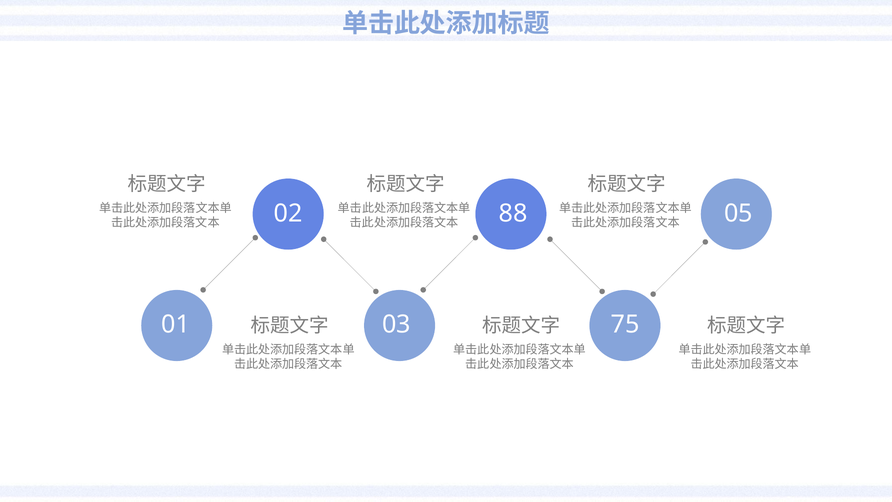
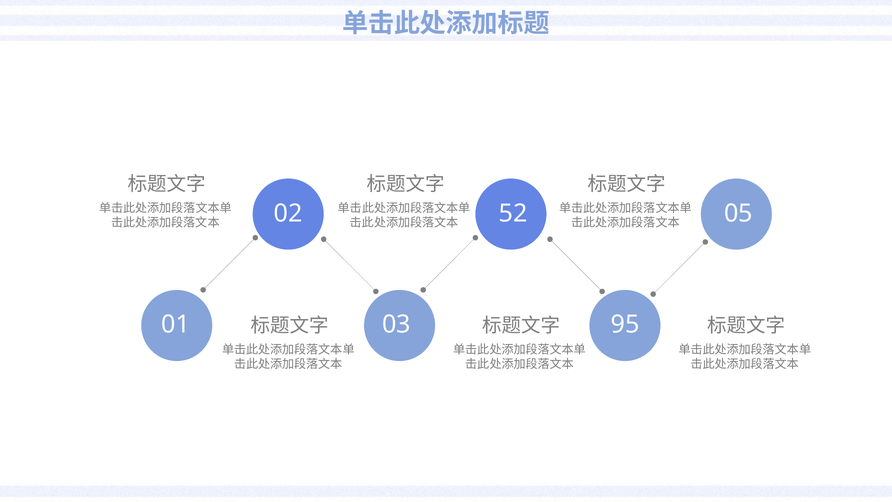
88: 88 -> 52
75: 75 -> 95
